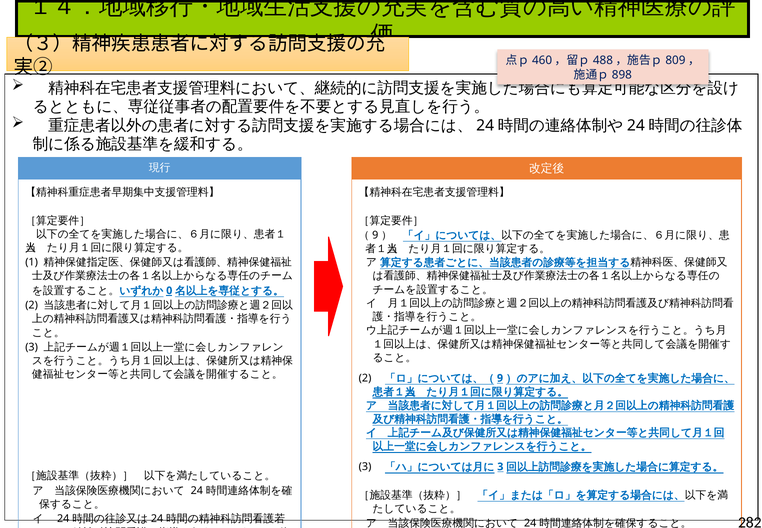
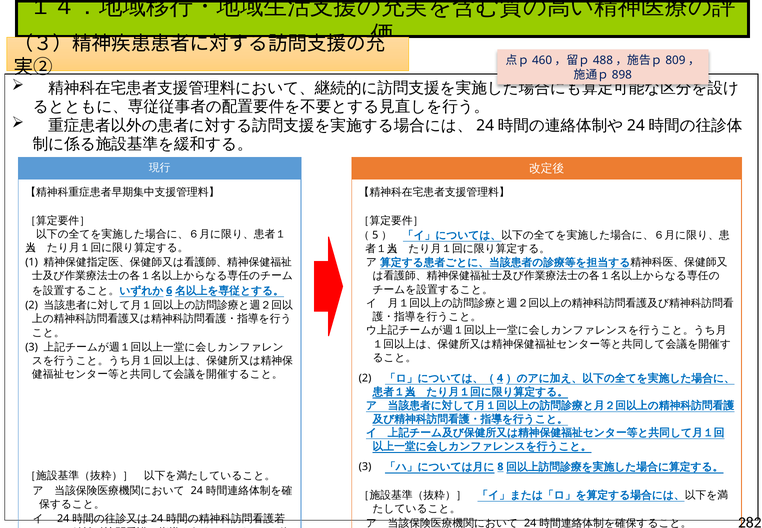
9 at (375, 235): 9 -> 5
0: 0 -> 6
9 at (500, 378): 9 -> 4
3 at (500, 466): 3 -> 8
